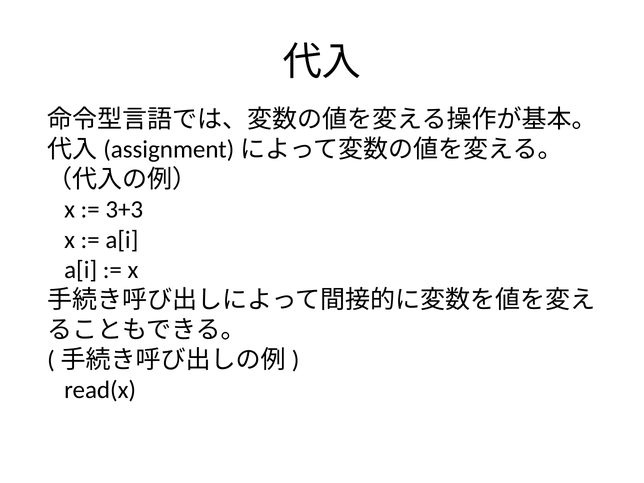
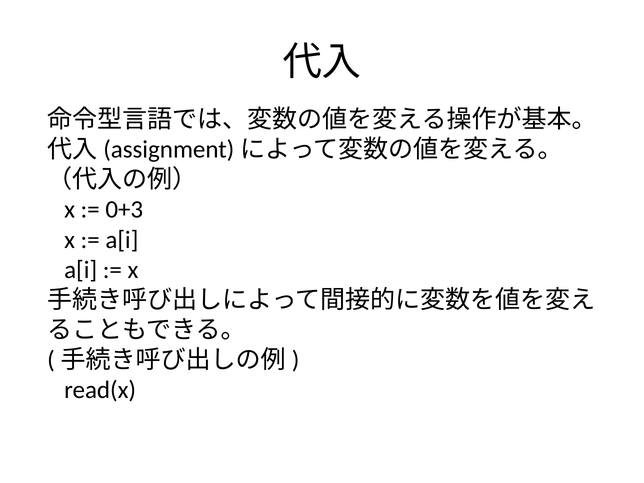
3+3: 3+3 -> 0+3
